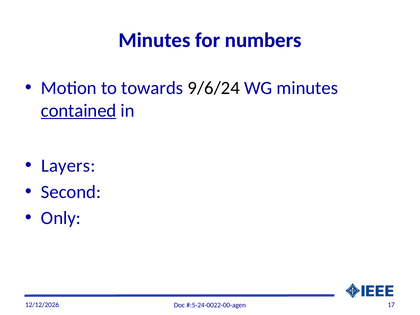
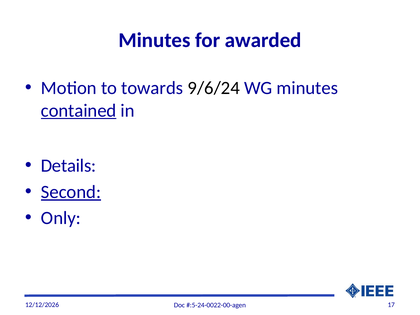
numbers: numbers -> awarded
Layers: Layers -> Details
Second underline: none -> present
